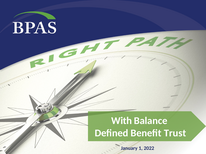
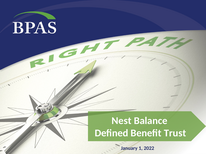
With: With -> Nest
